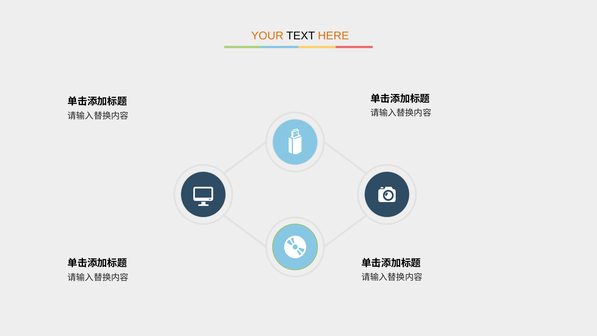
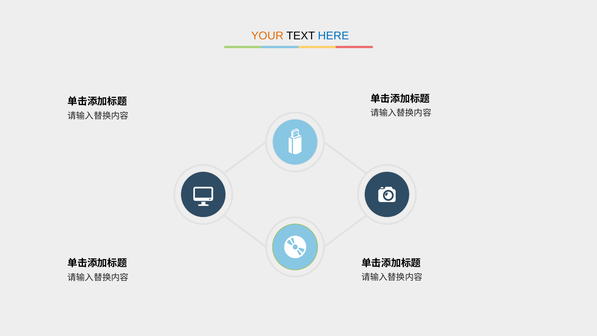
HERE colour: orange -> blue
